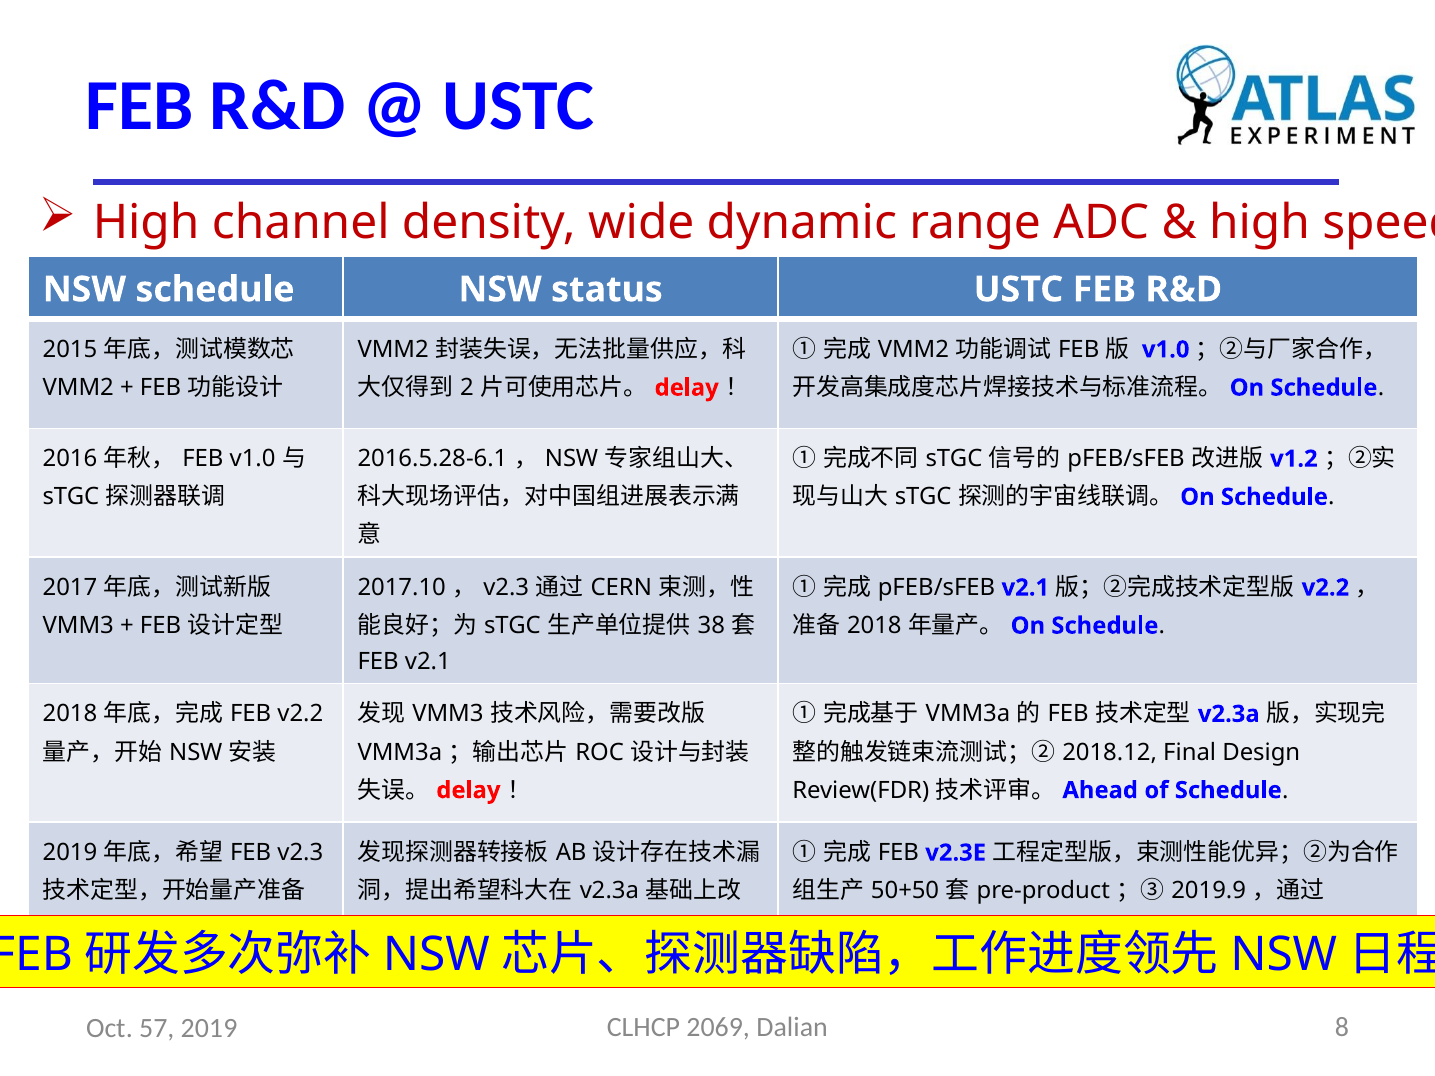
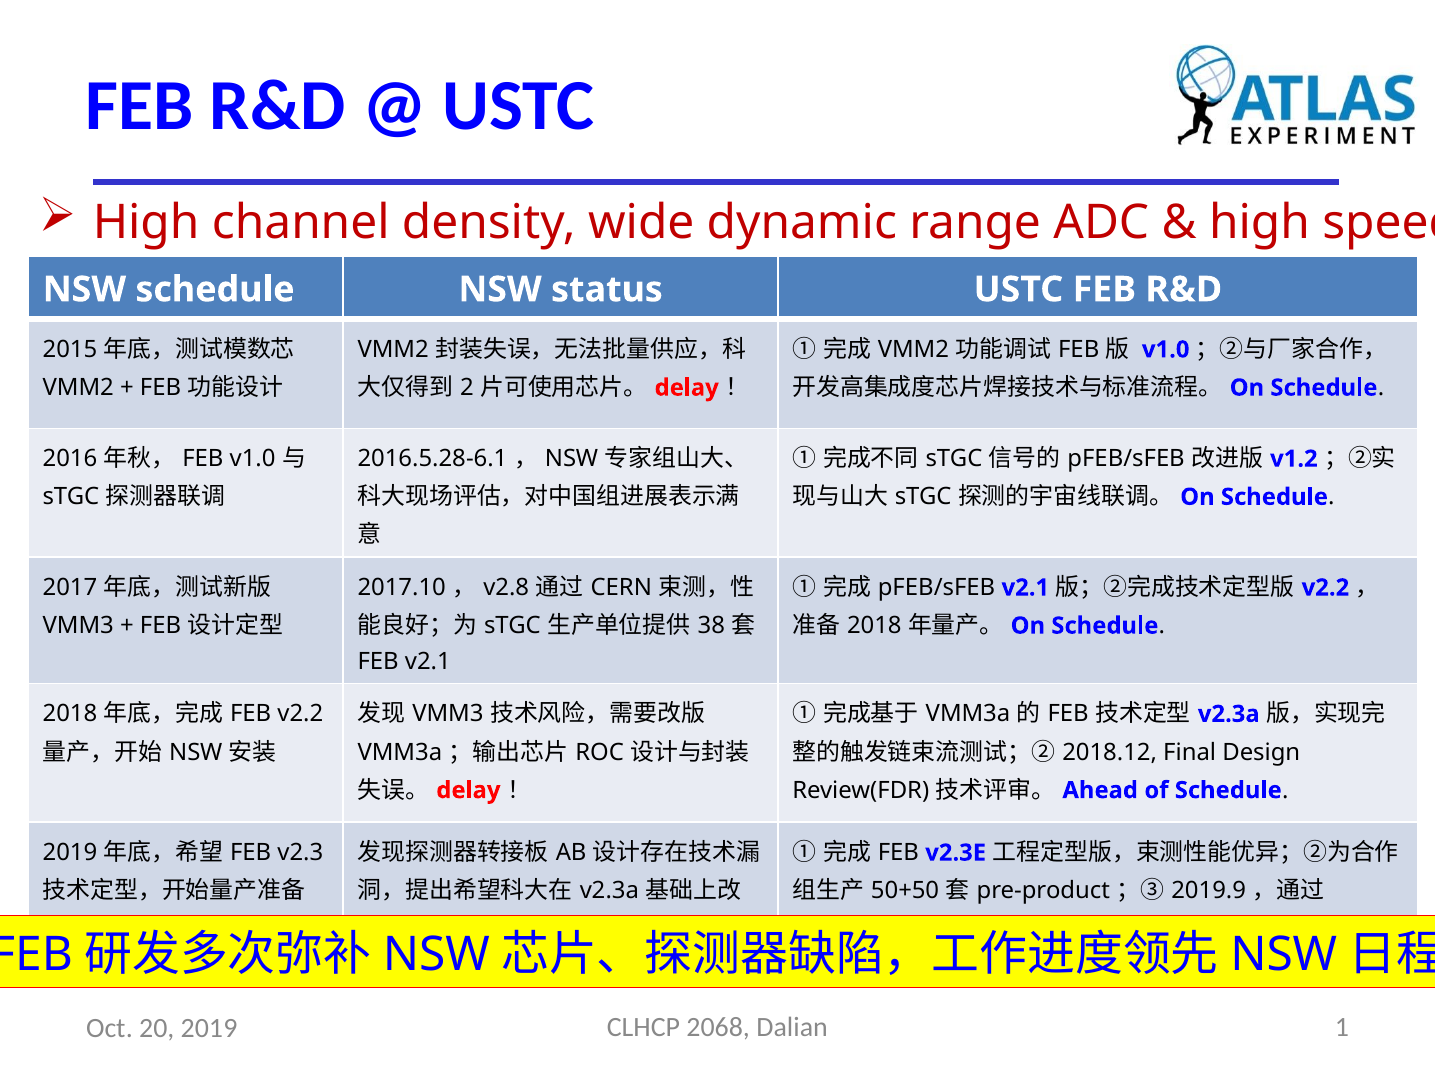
v2.3 at (506, 588): v2.3 -> v2.8
2069: 2069 -> 2068
57: 57 -> 20
8: 8 -> 1
